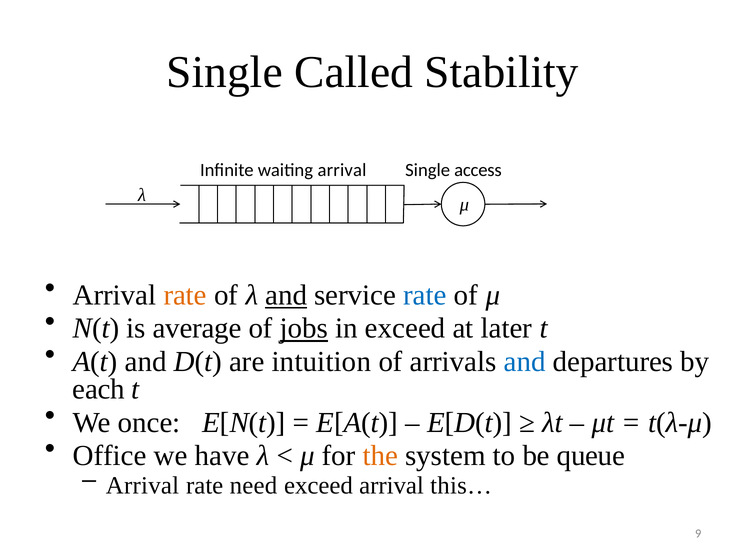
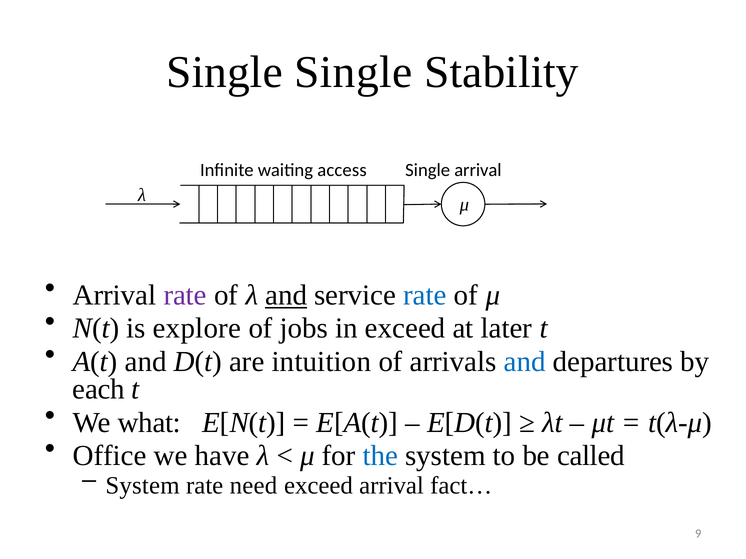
Single Called: Called -> Single
waiting arrival: arrival -> access
Single access: access -> arrival
rate at (185, 296) colour: orange -> purple
average: average -> explore
jobs underline: present -> none
once: once -> what
the colour: orange -> blue
queue: queue -> called
Arrival at (142, 486): Arrival -> System
this…: this… -> fact…
